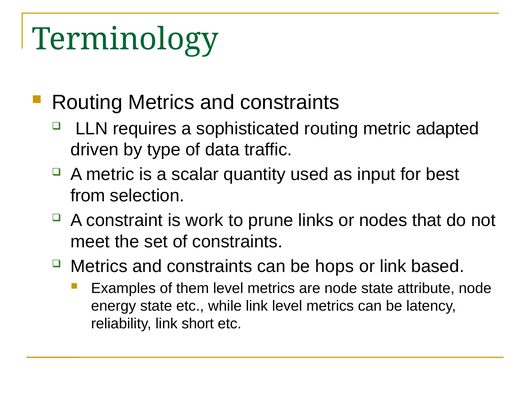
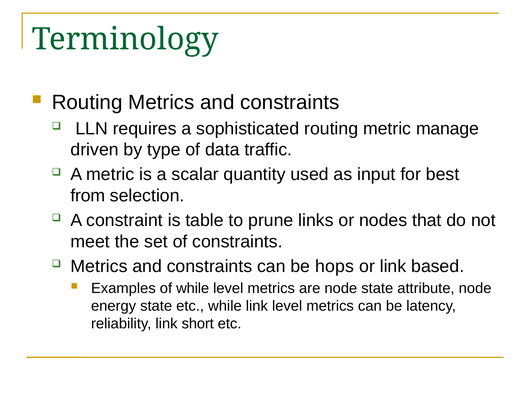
adapted: adapted -> manage
work: work -> table
of them: them -> while
